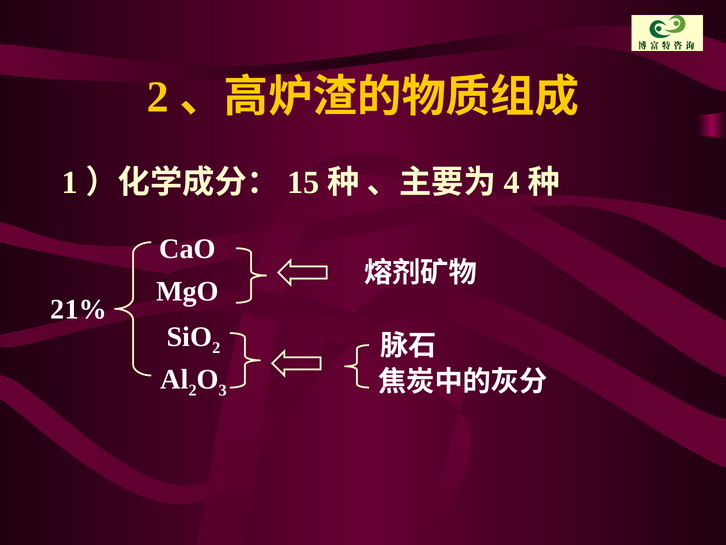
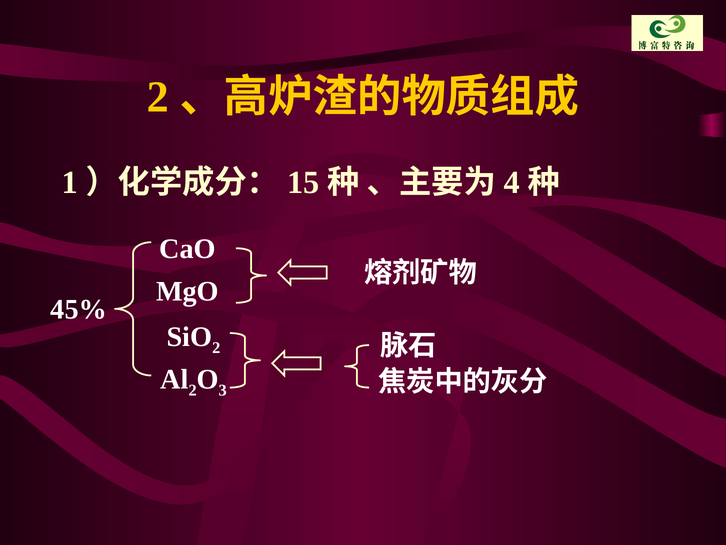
21%: 21% -> 45%
